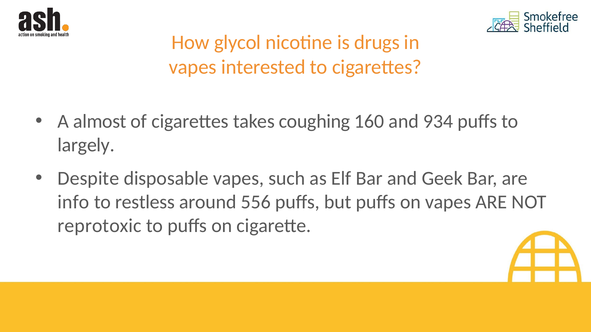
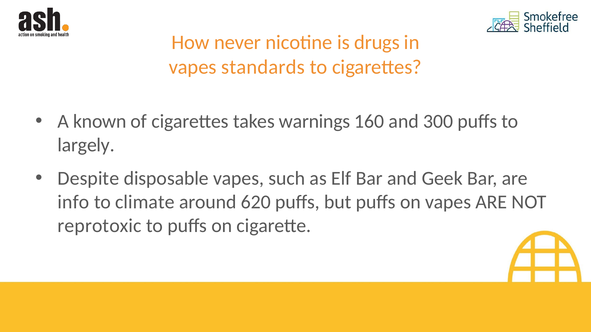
glycol: glycol -> never
interested: interested -> standards
almost: almost -> known
coughing: coughing -> warnings
934: 934 -> 300
restless: restless -> climate
556: 556 -> 620
